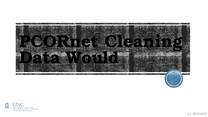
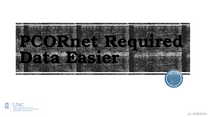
Cleaning: Cleaning -> Required
Would: Would -> Easier
